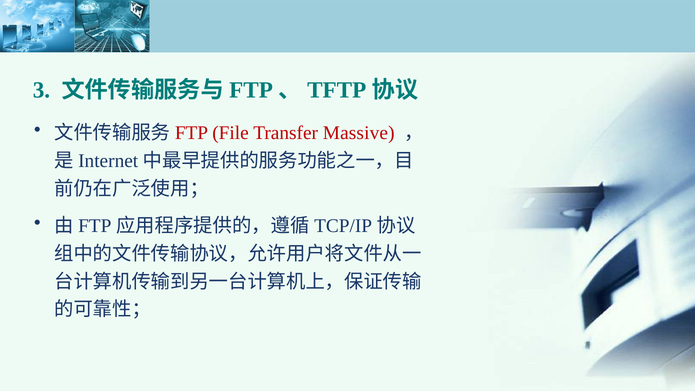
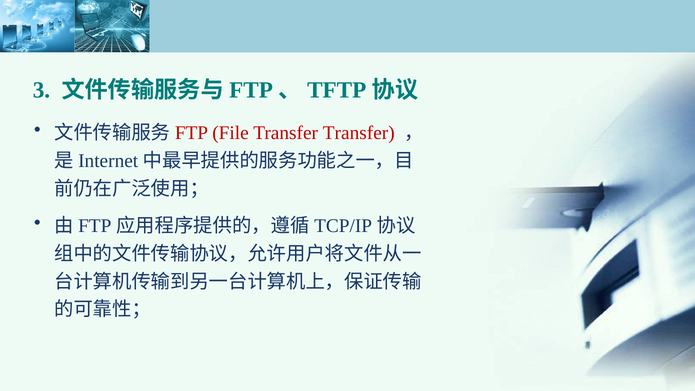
Transfer Massive: Massive -> Transfer
